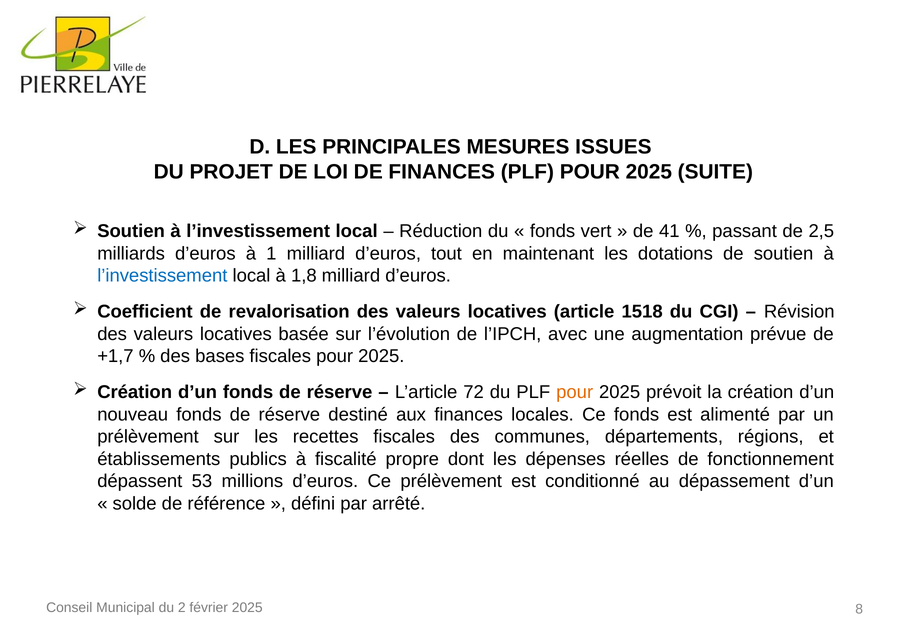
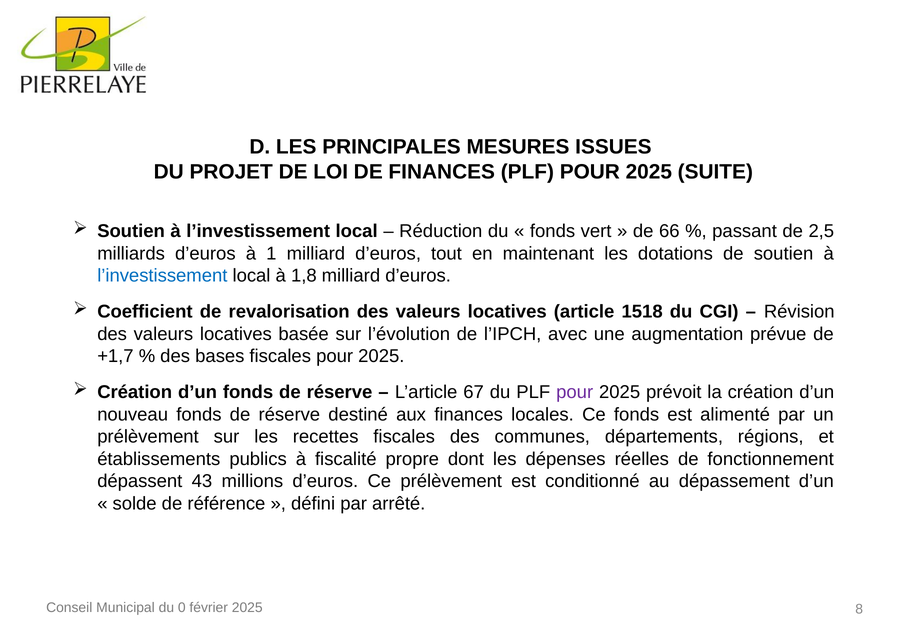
41: 41 -> 66
72: 72 -> 67
pour at (575, 392) colour: orange -> purple
53: 53 -> 43
2: 2 -> 0
